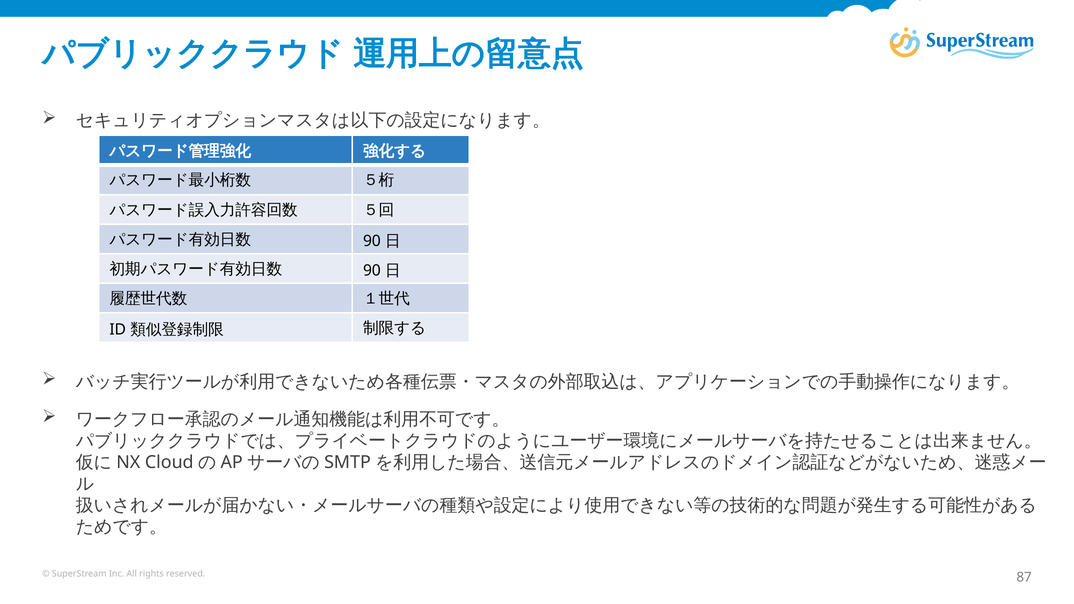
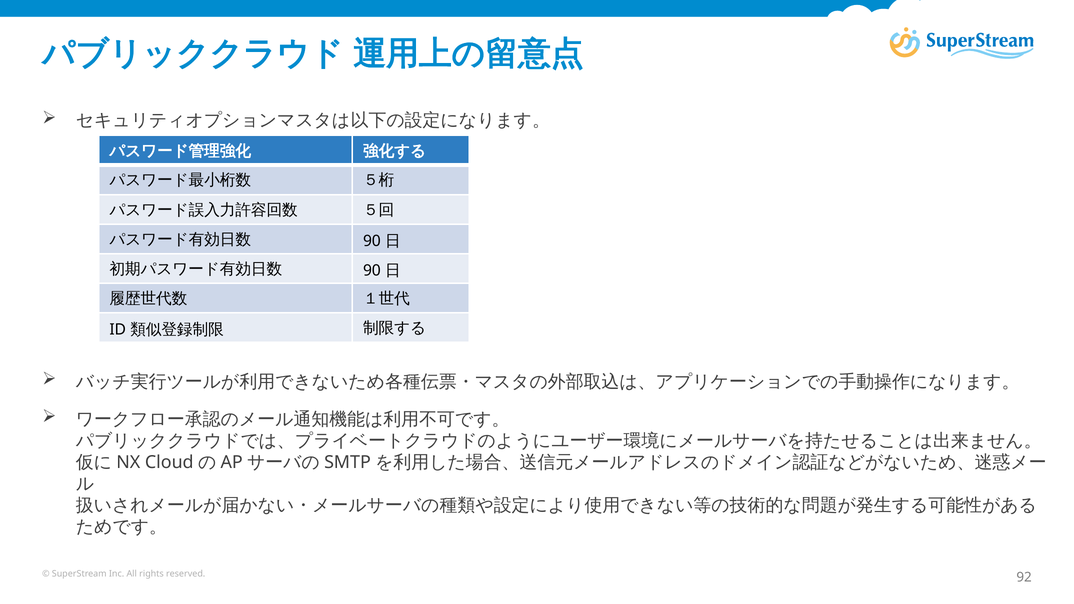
87: 87 -> 92
